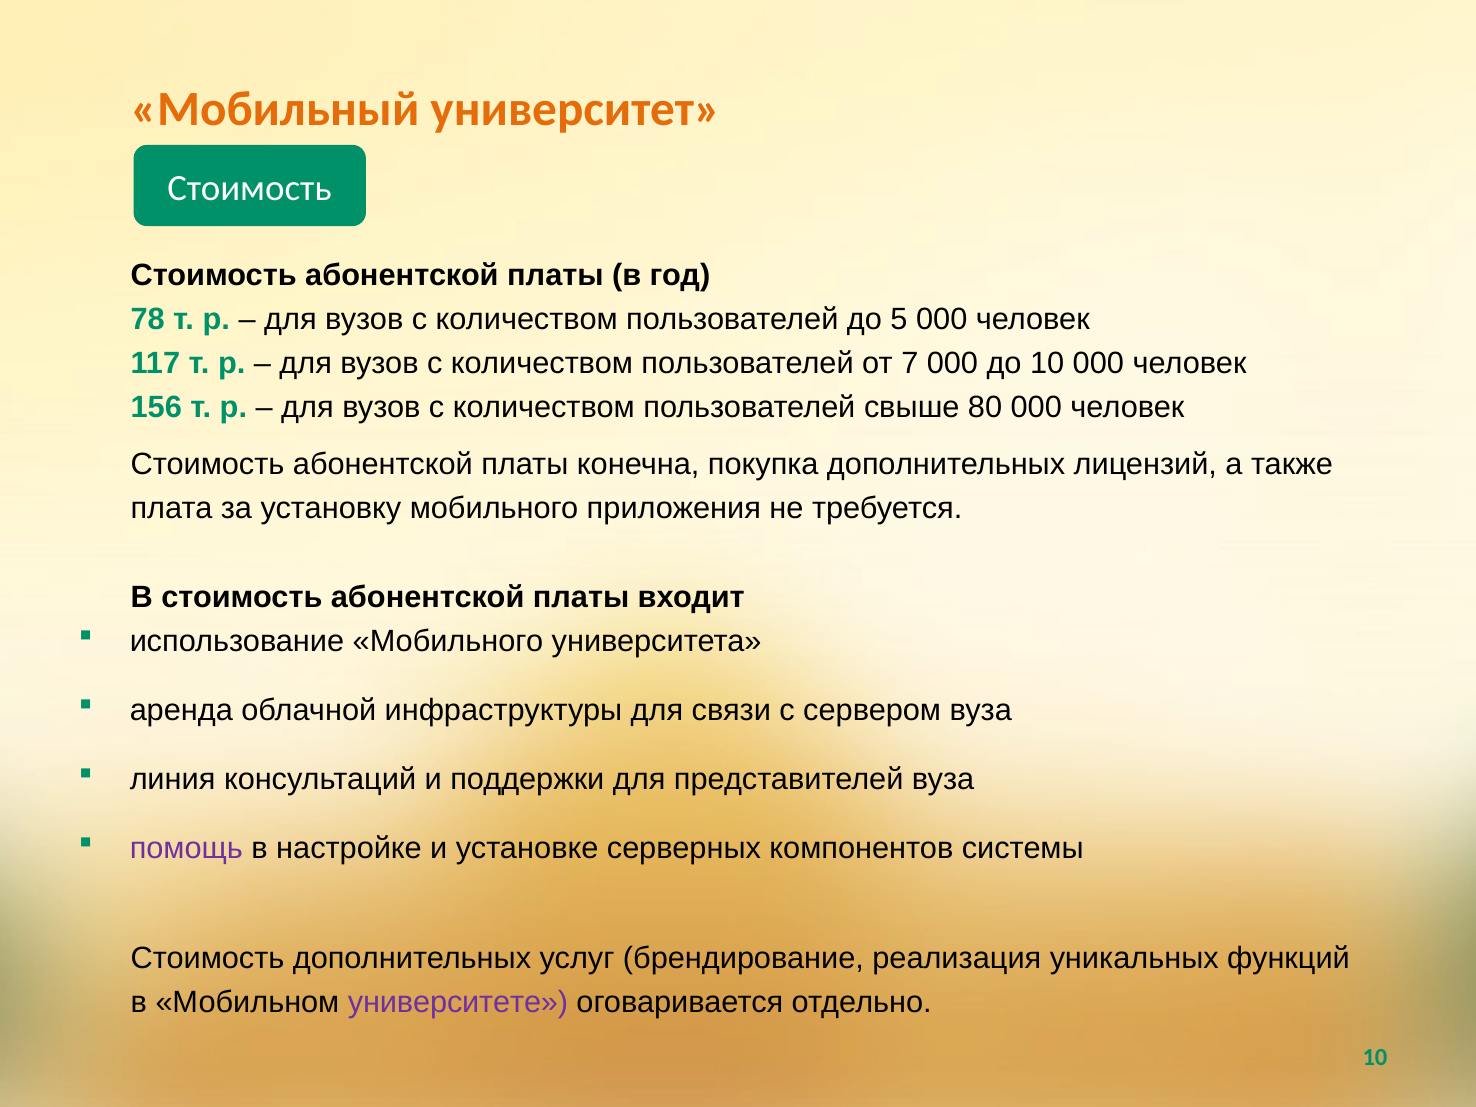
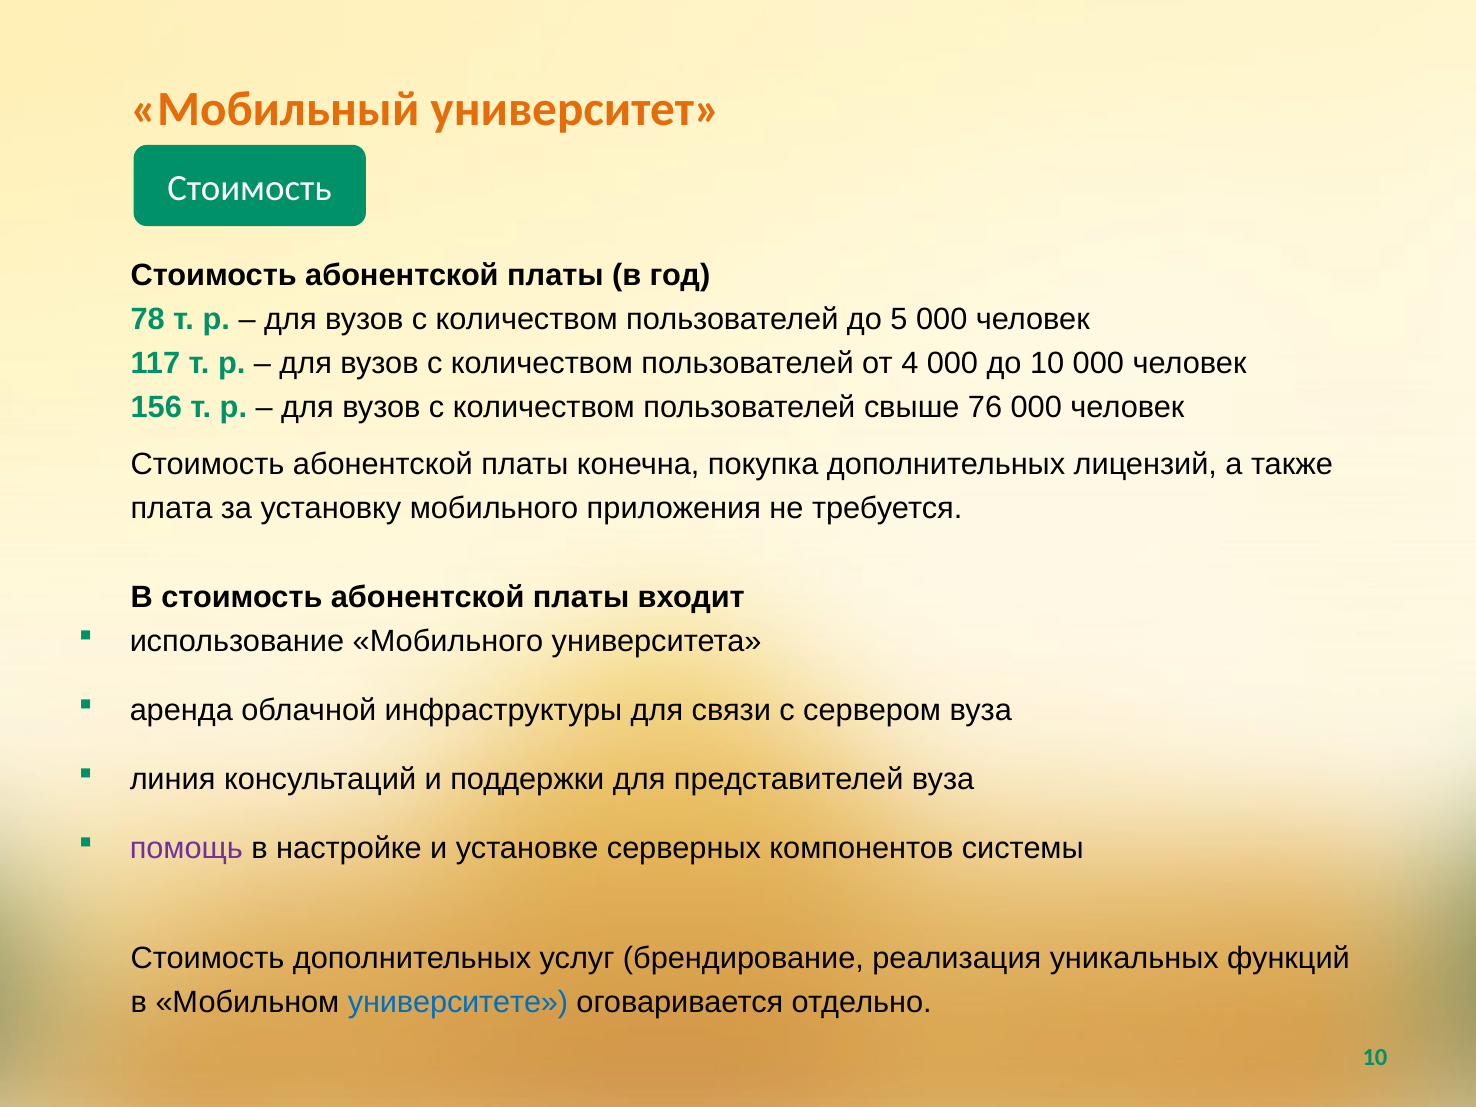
7: 7 -> 4
80: 80 -> 76
университете colour: purple -> blue
